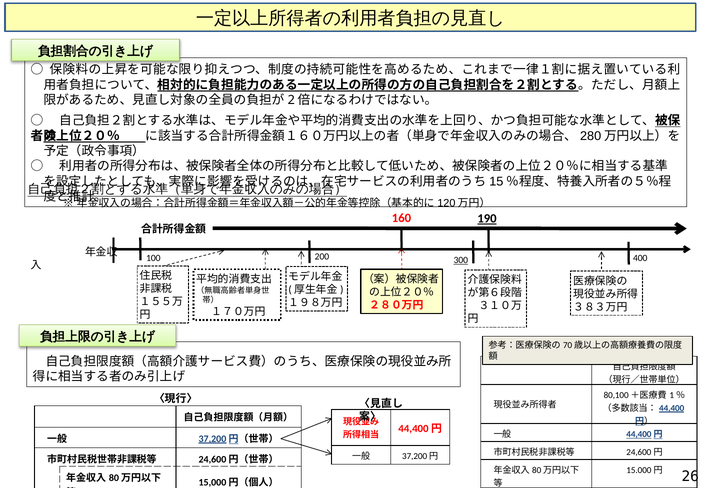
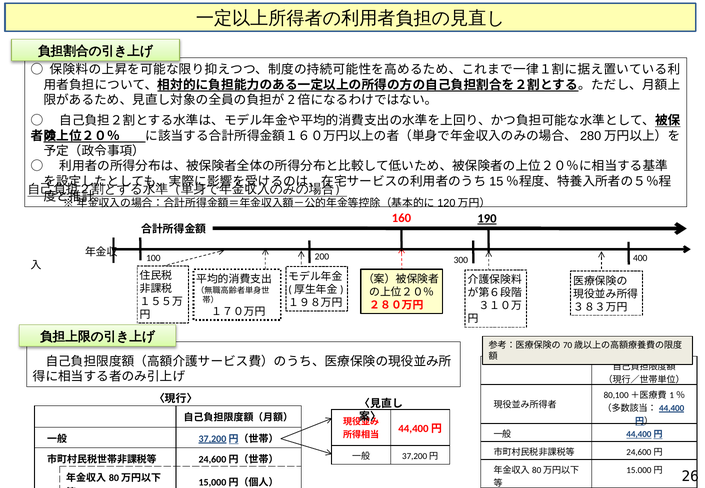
300 underline: present -> none
